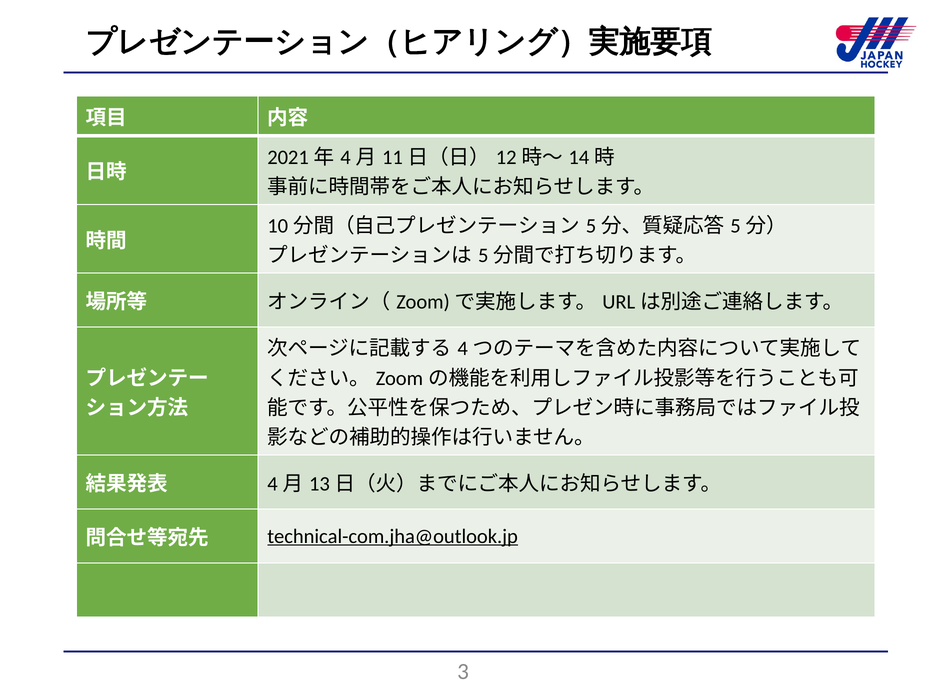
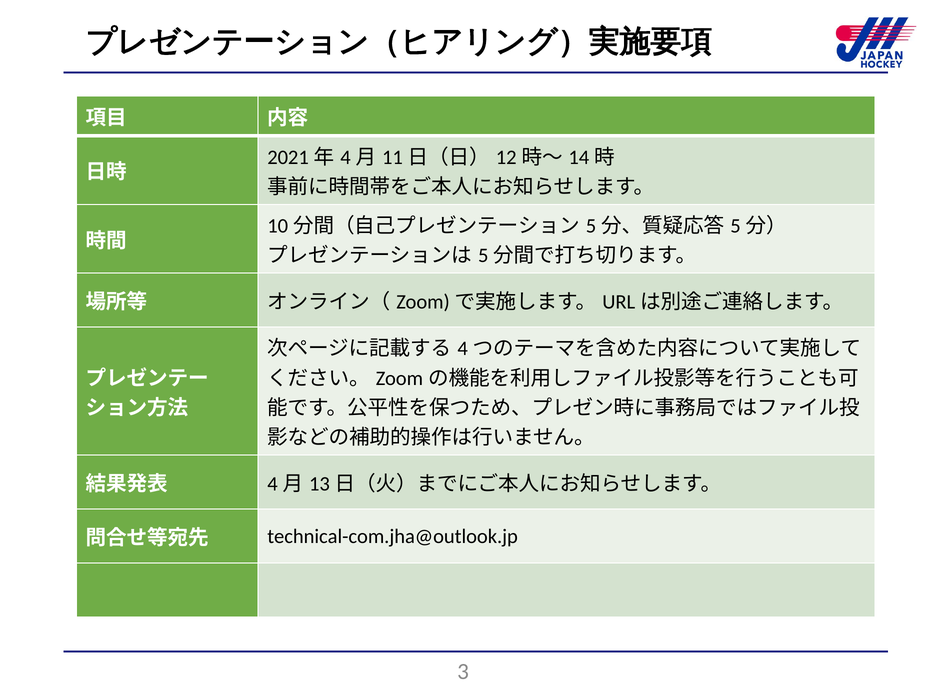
technical-com.jha@outlook.jp underline: present -> none
